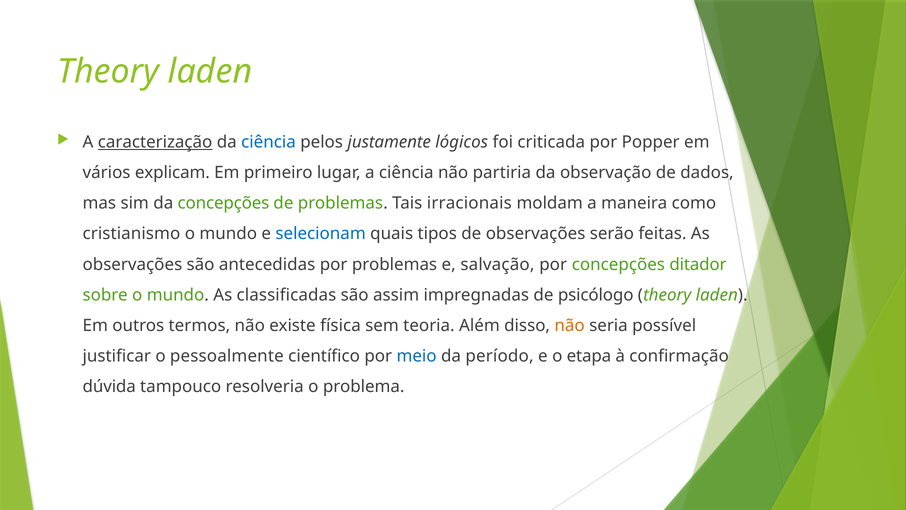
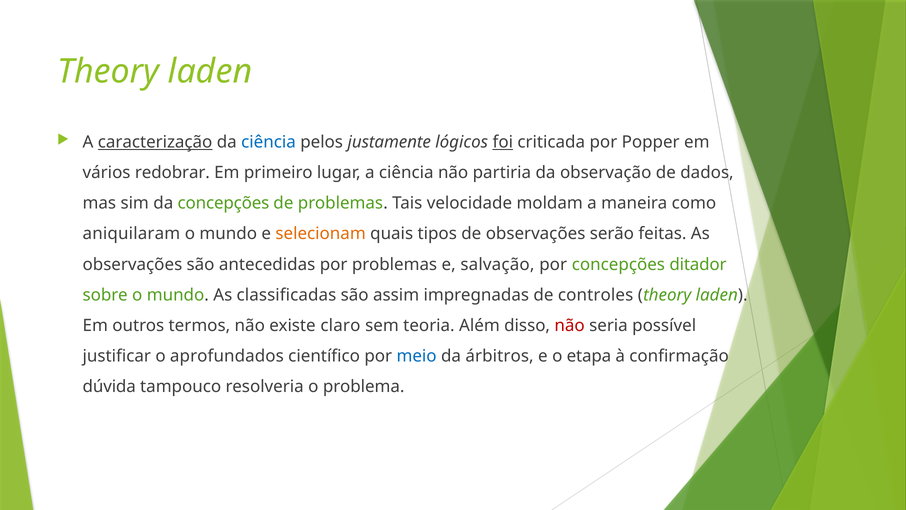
foi underline: none -> present
explicam: explicam -> redobrar
irracionais: irracionais -> velocidade
cristianismo: cristianismo -> aniquilaram
selecionam colour: blue -> orange
psicólogo: psicólogo -> controles
física: física -> claro
não at (570, 325) colour: orange -> red
pessoalmente: pessoalmente -> aprofundados
período: período -> árbitros
